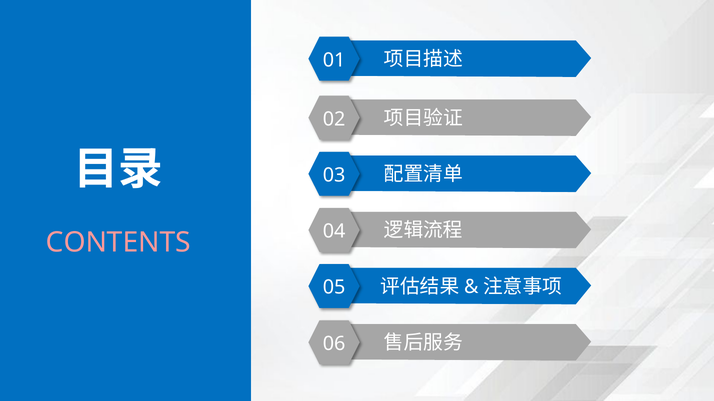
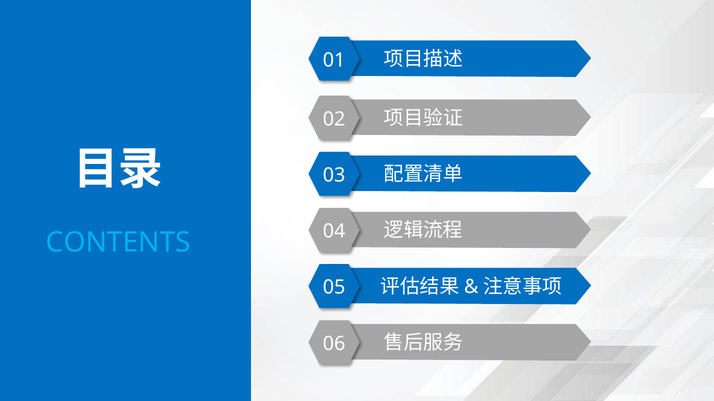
CONTENTS colour: pink -> light blue
